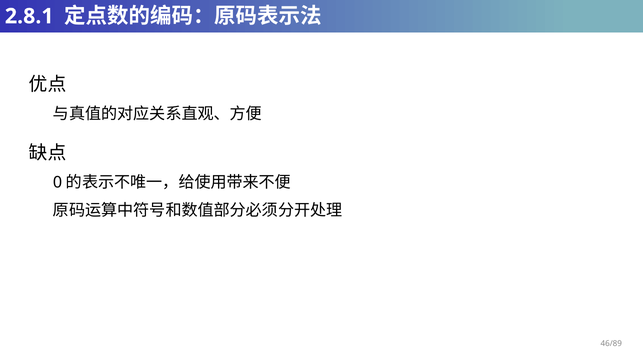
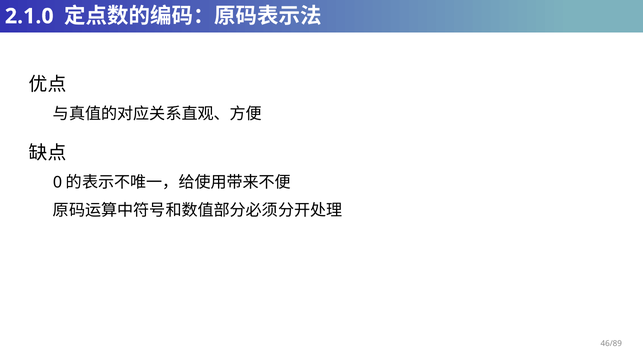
2.8.1: 2.8.1 -> 2.1.0
